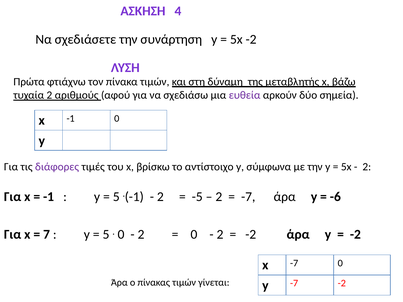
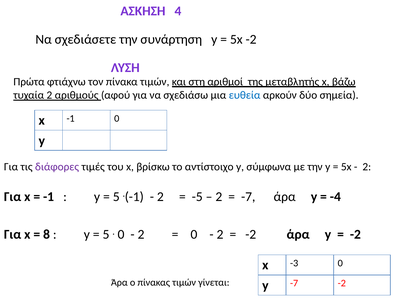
δύναμη: δύναμη -> αριθμοί
ευθεία colour: purple -> blue
-6: -6 -> -4
7: 7 -> 8
x -7: -7 -> -3
